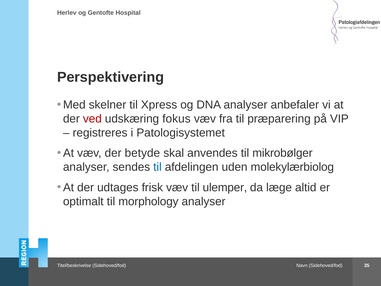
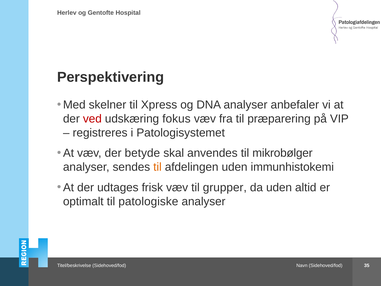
til at (157, 167) colour: blue -> orange
molekylærbiolog: molekylærbiolog -> immunhistokemi
ulemper: ulemper -> grupper
da læge: læge -> uden
morphology: morphology -> patologiske
